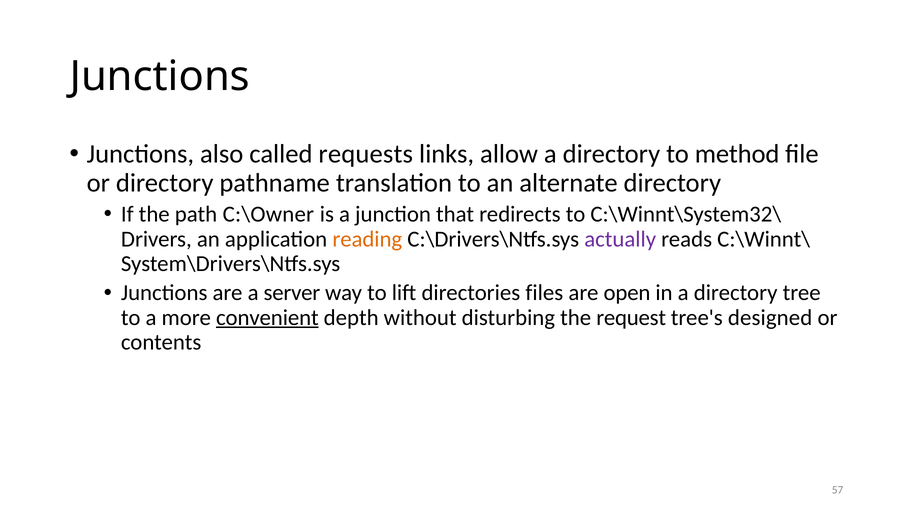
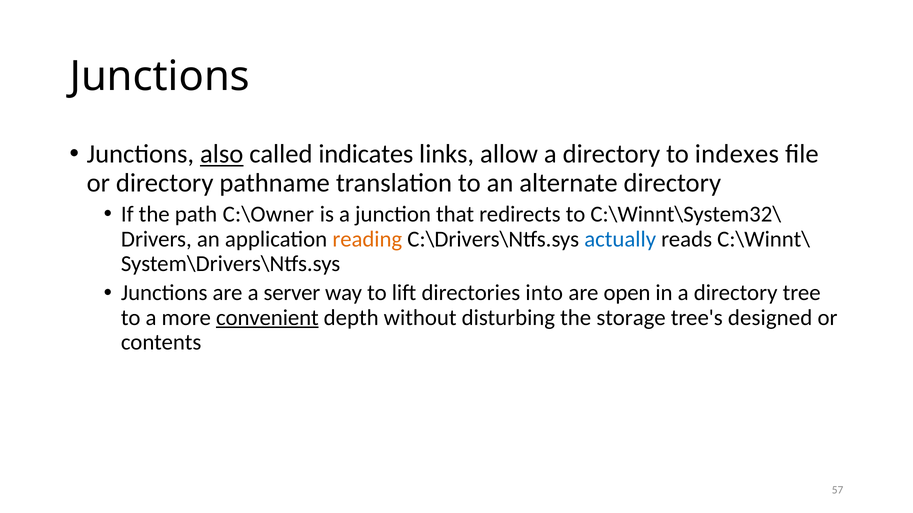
also underline: none -> present
requests: requests -> indicates
method: method -> indexes
actually colour: purple -> blue
files: files -> into
request: request -> storage
